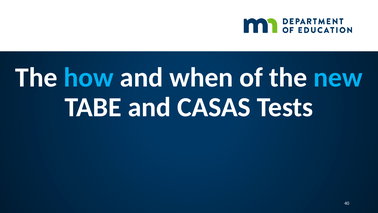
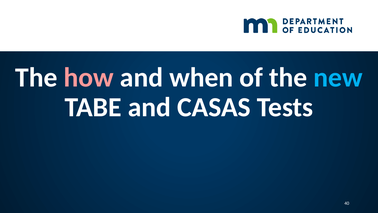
how colour: light blue -> pink
